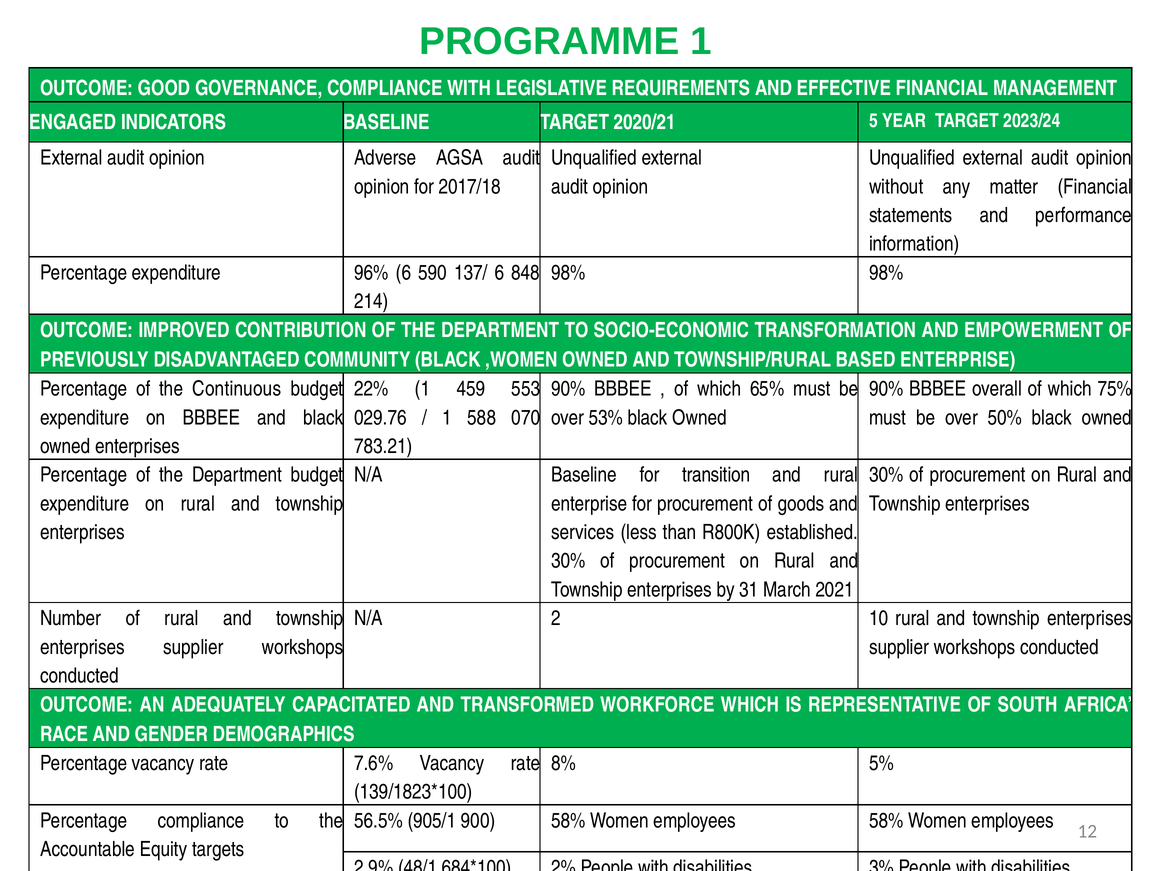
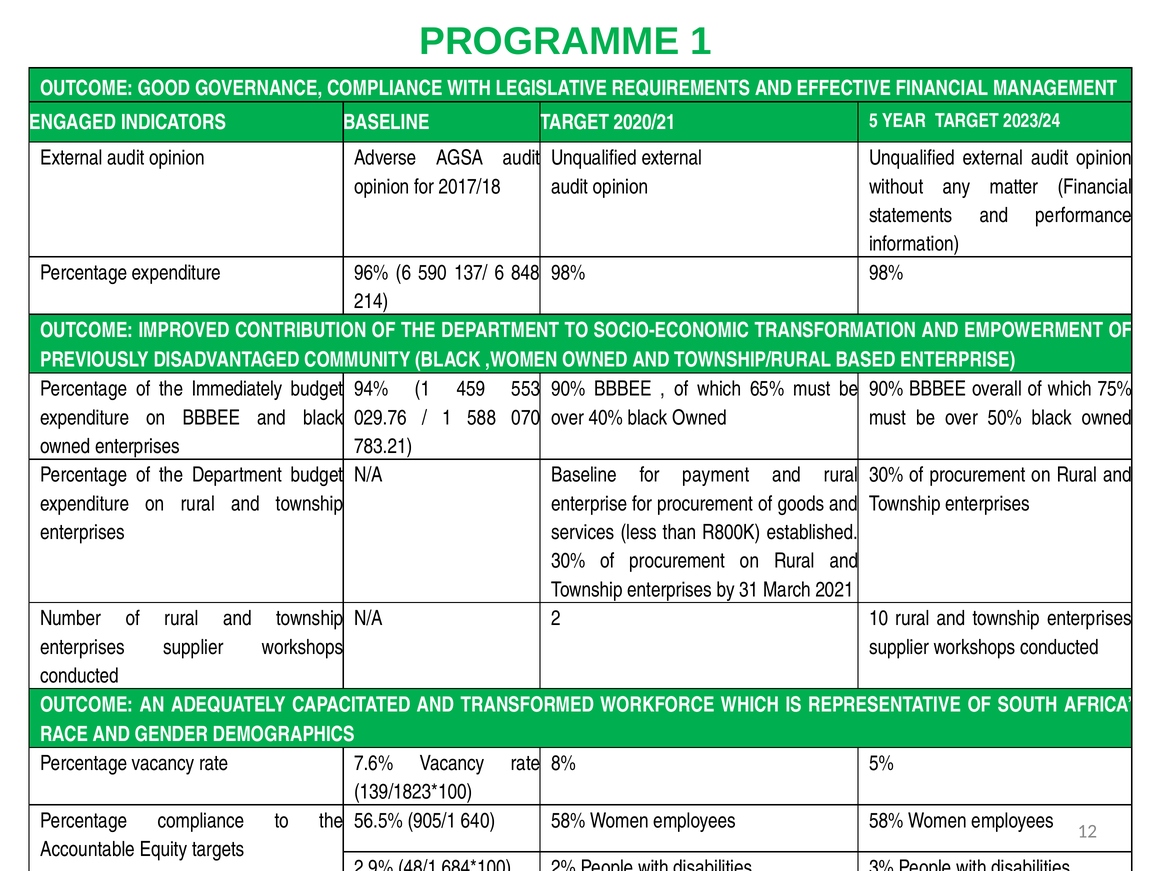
Continuous: Continuous -> Immediately
22%: 22% -> 94%
53%: 53% -> 40%
transition: transition -> payment
900: 900 -> 640
